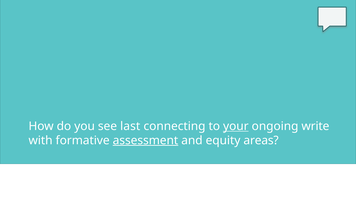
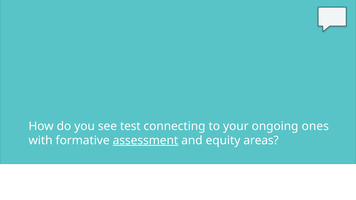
last: last -> test
your underline: present -> none
write: write -> ones
